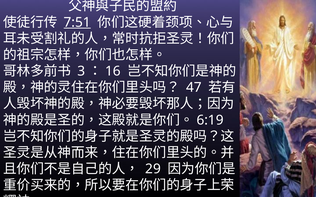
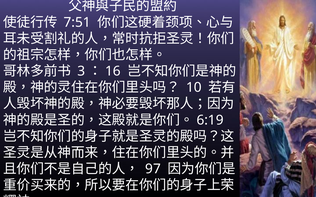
7:51 underline: present -> none
47: 47 -> 10
29: 29 -> 97
